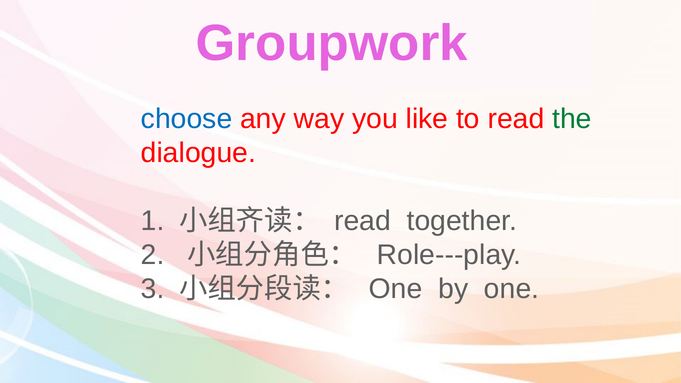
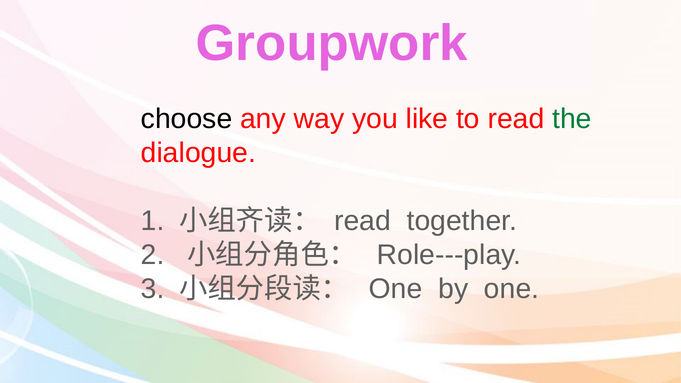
choose colour: blue -> black
